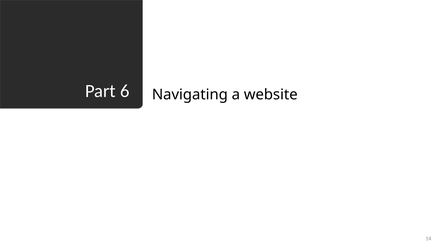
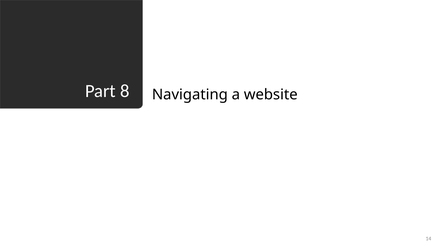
6: 6 -> 8
